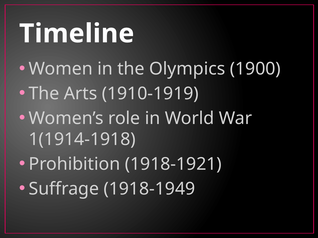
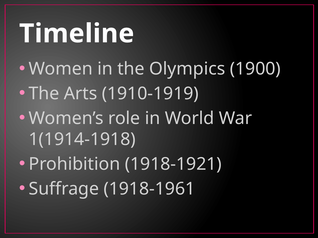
1918-1949: 1918-1949 -> 1918-1961
